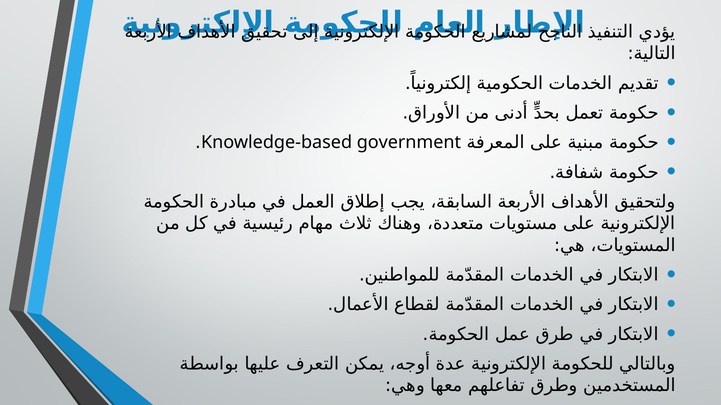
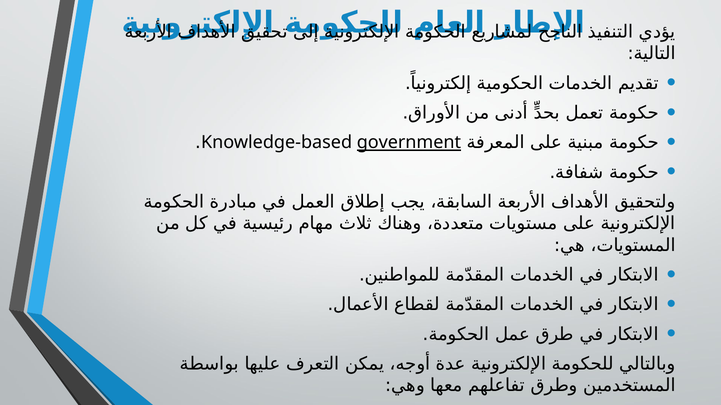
government underline: none -> present
